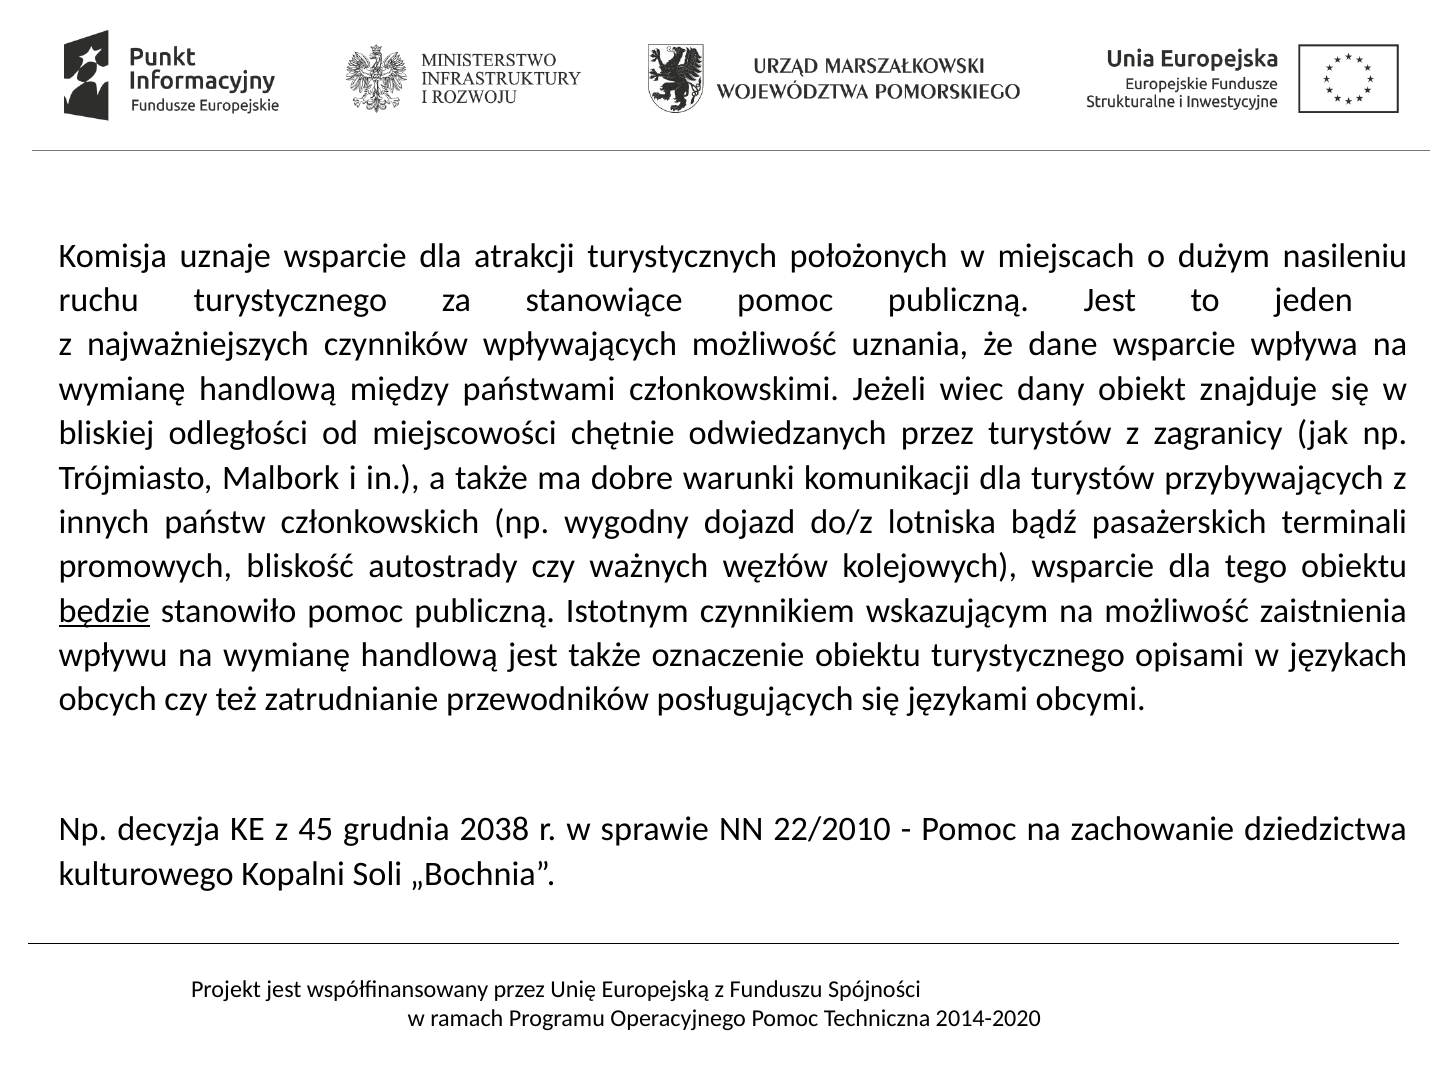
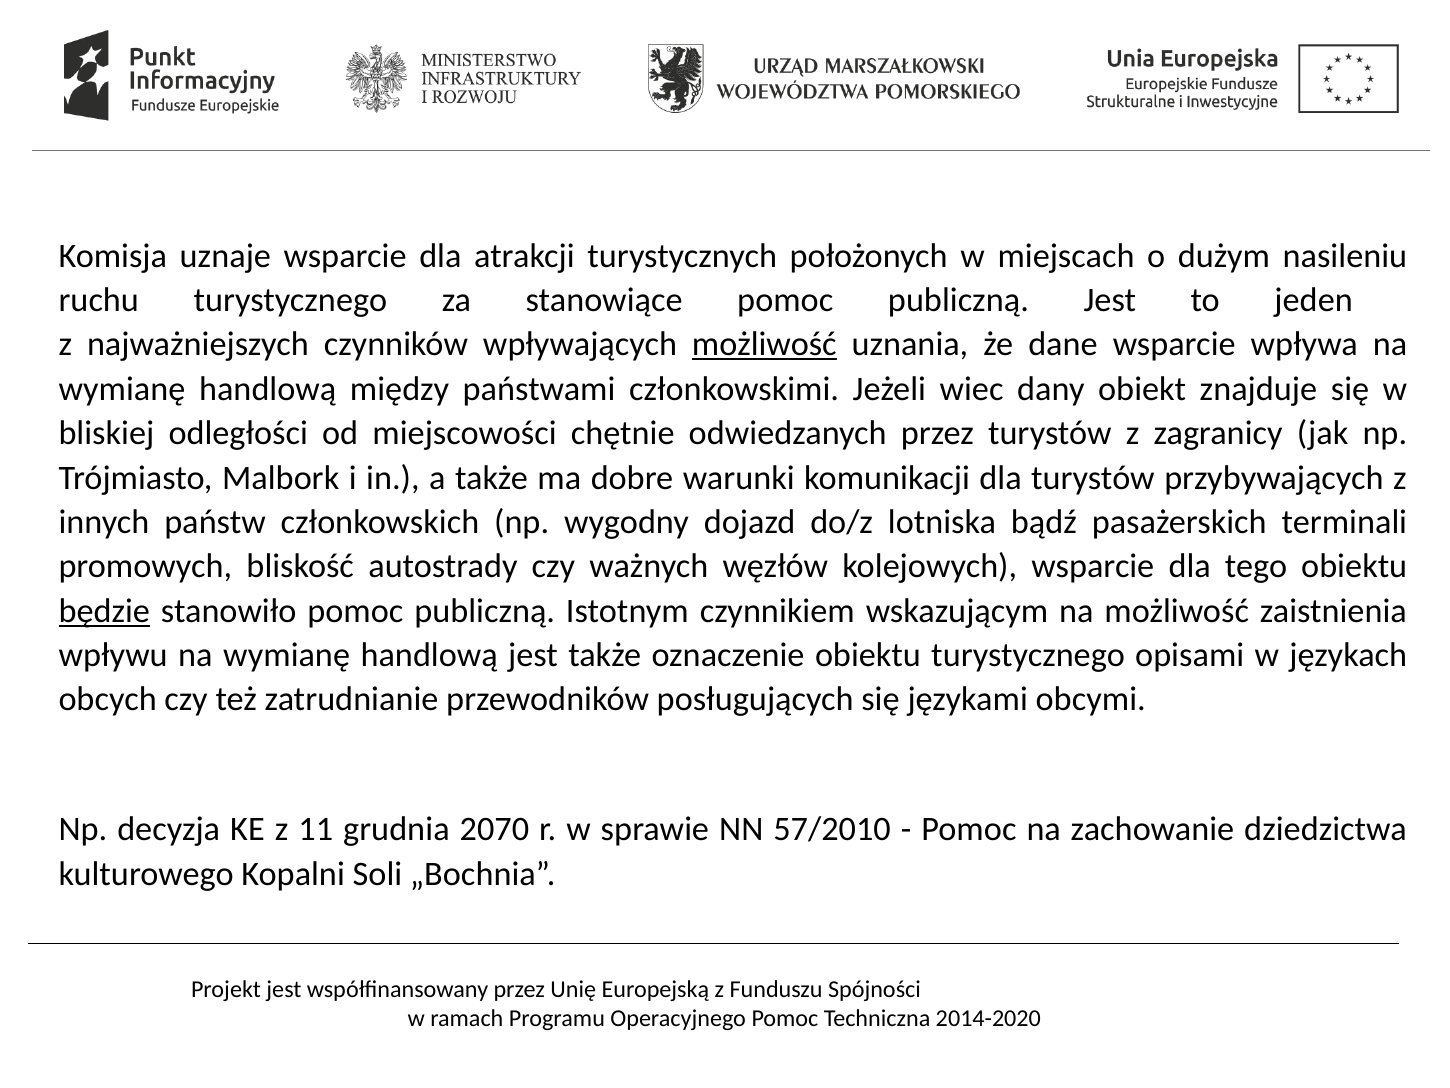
możliwość at (764, 344) underline: none -> present
45: 45 -> 11
2038: 2038 -> 2070
22/2010: 22/2010 -> 57/2010
